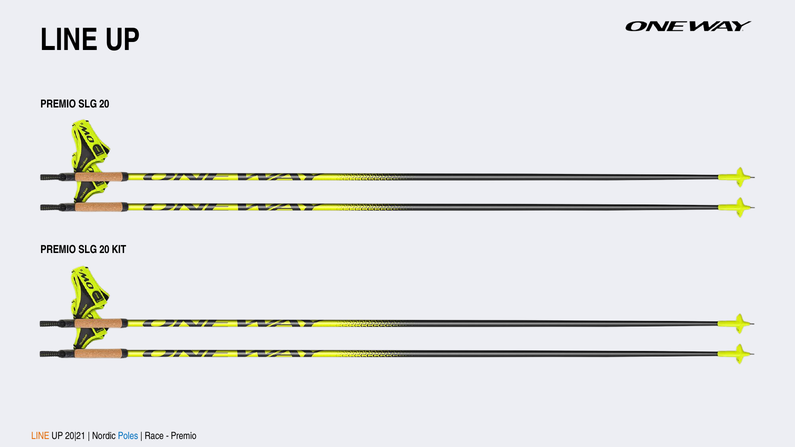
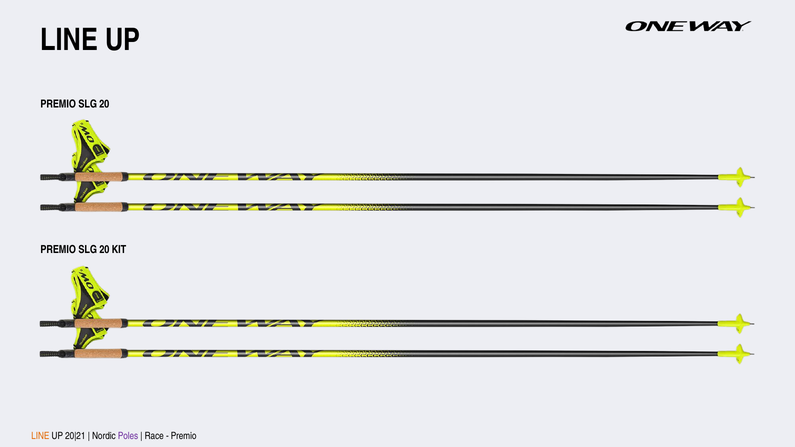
Poles colour: blue -> purple
